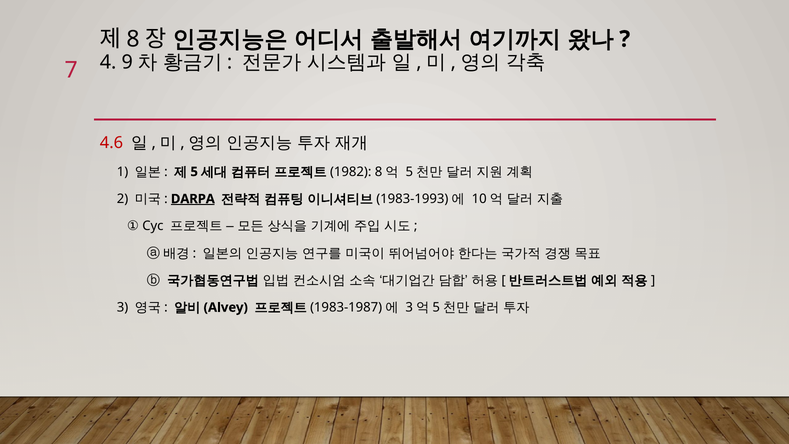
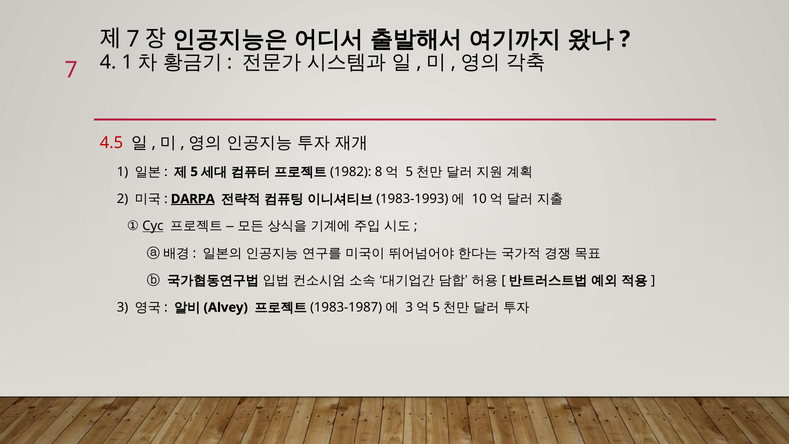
8 at (133, 39): 8 -> 7
4 9: 9 -> 1
4.6: 4.6 -> 4.5
Cyc underline: none -> present
